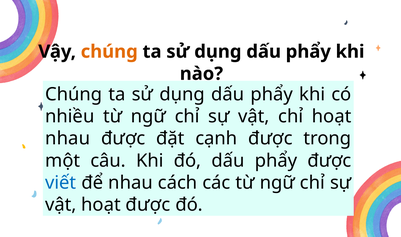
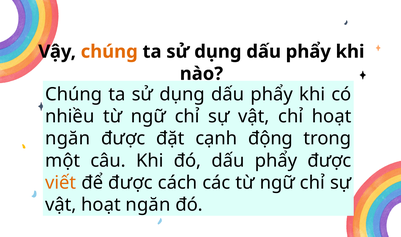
nhau at (68, 138): nhau -> ngăn
cạnh được: được -> động
viết colour: blue -> orange
để nhau: nhau -> được
vật hoạt được: được -> ngăn
